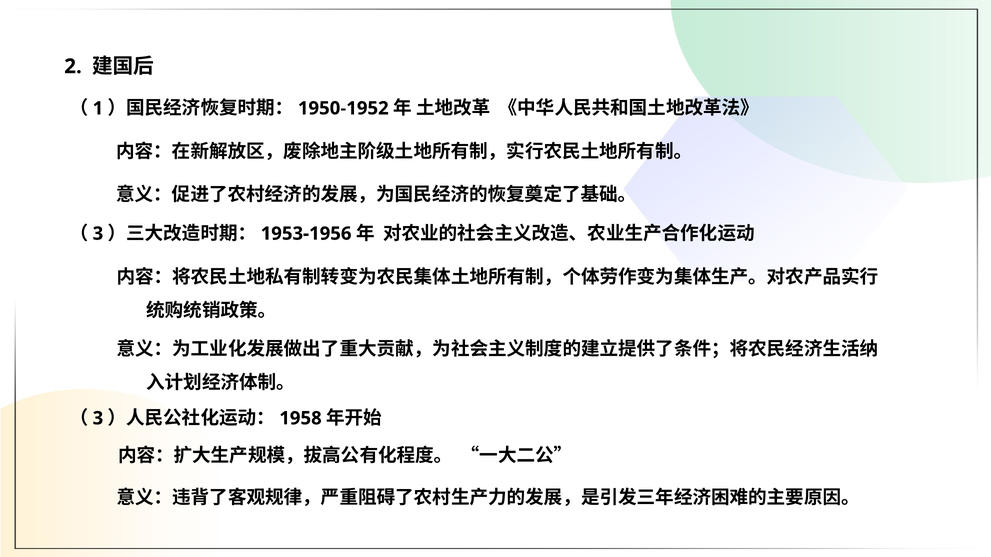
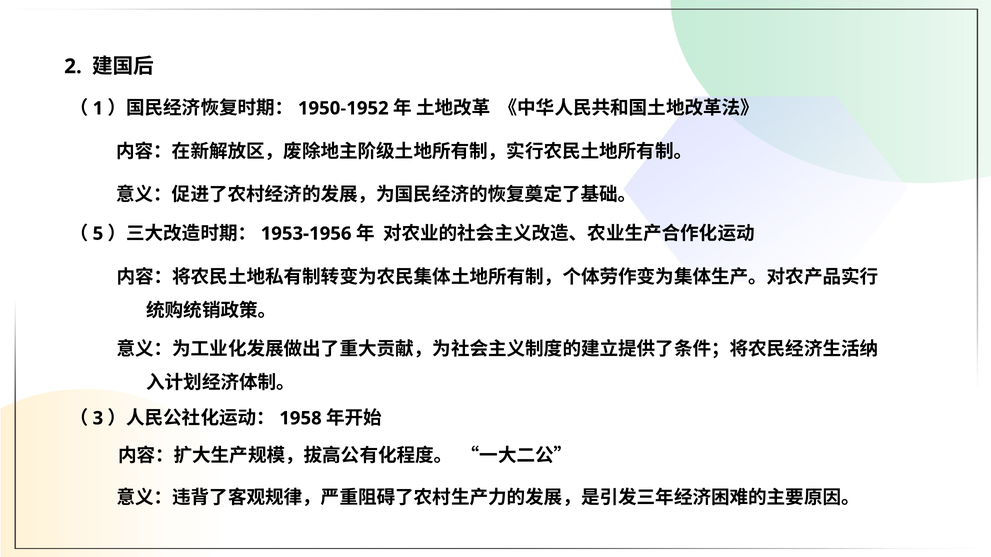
3 at (98, 234): 3 -> 5
